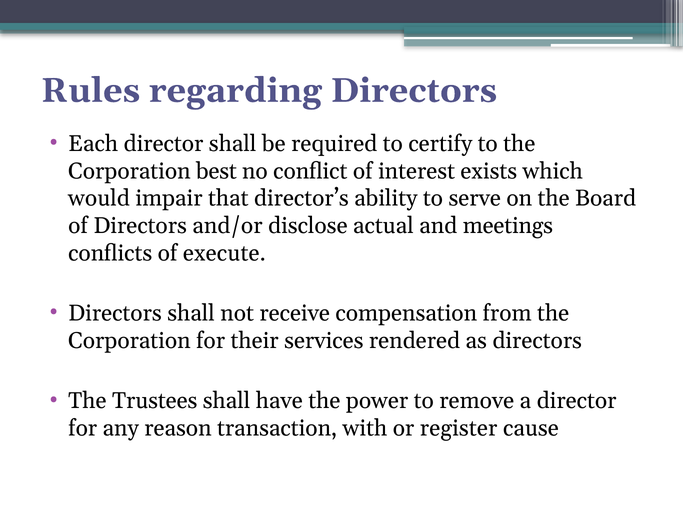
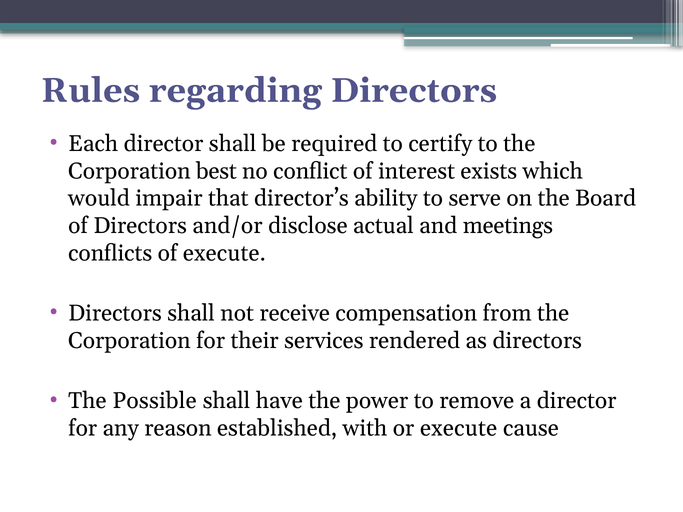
Trustees: Trustees -> Possible
transaction: transaction -> established
or register: register -> execute
